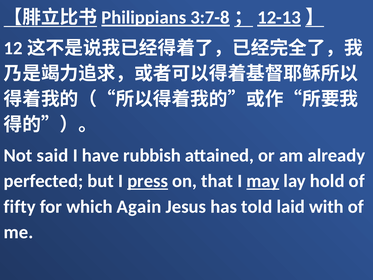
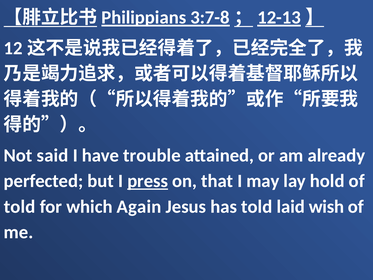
rubbish: rubbish -> trouble
may underline: present -> none
fifty at (20, 206): fifty -> told
with: with -> wish
